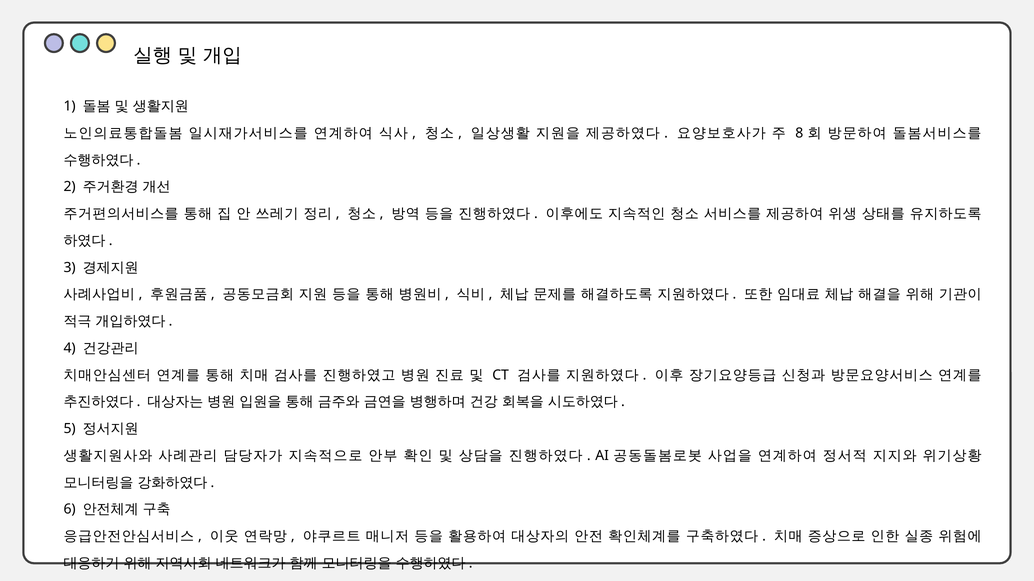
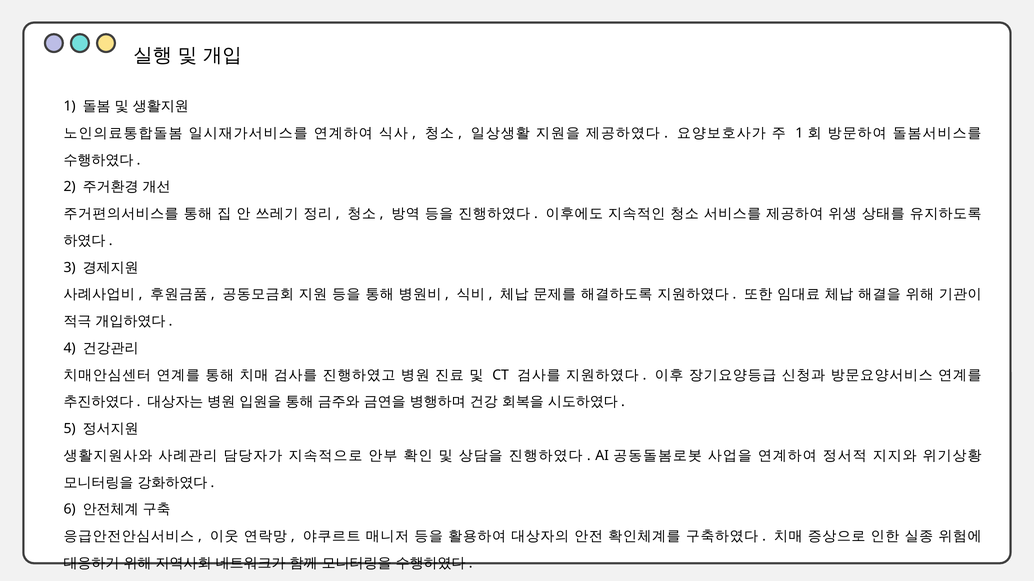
8 at (799, 133): 8 -> 1
